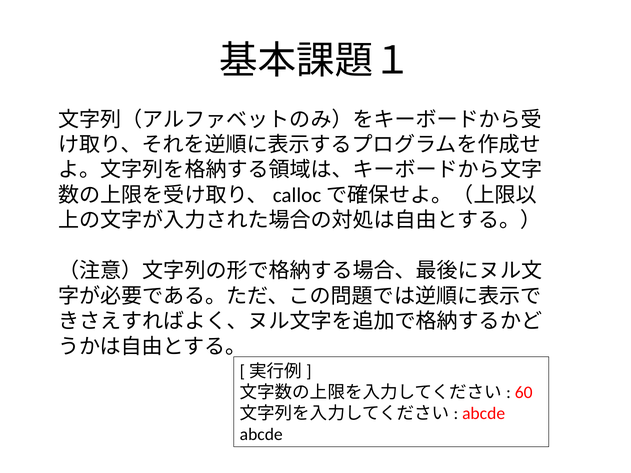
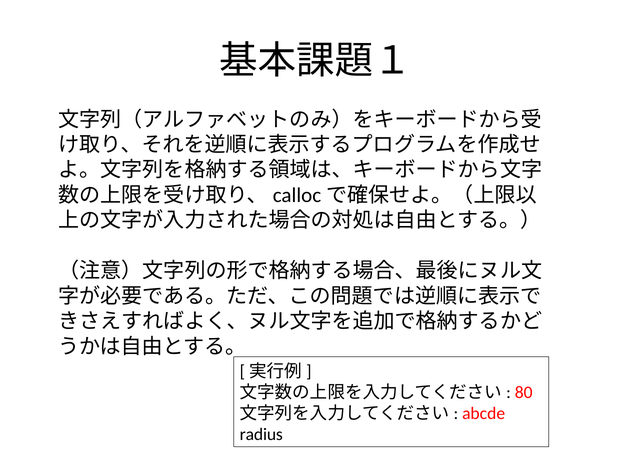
60: 60 -> 80
abcde at (261, 435): abcde -> radius
